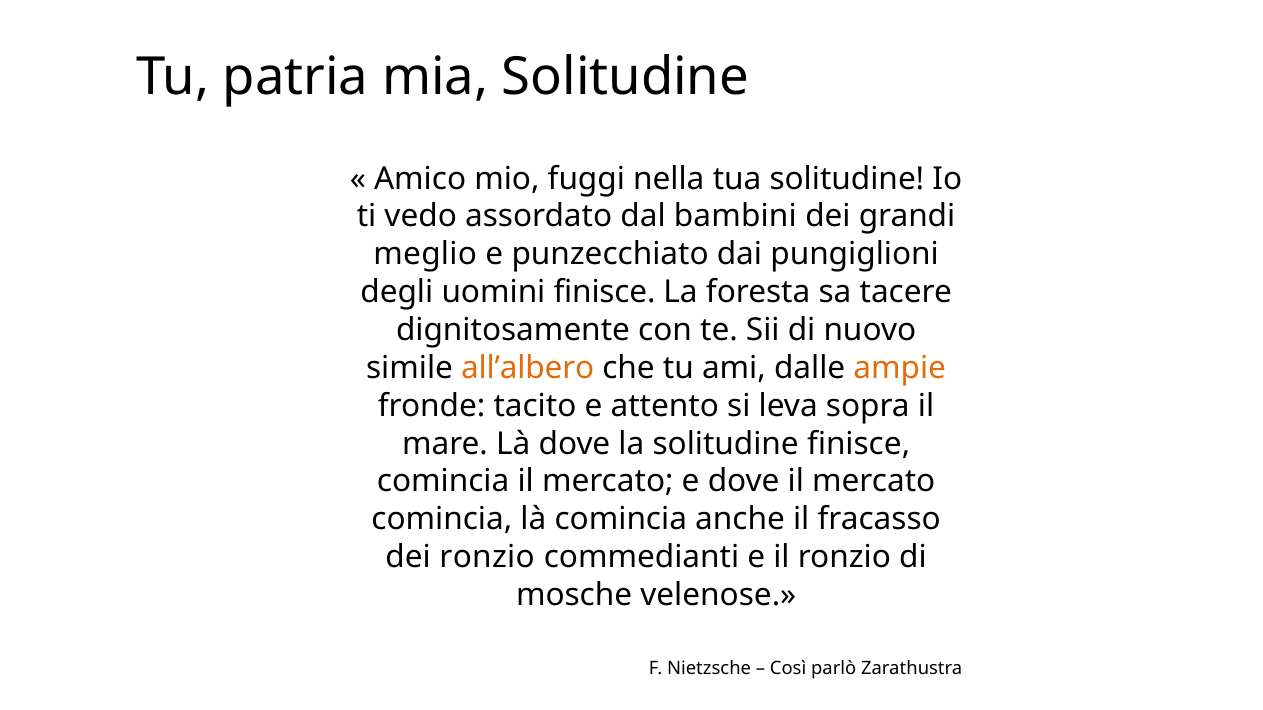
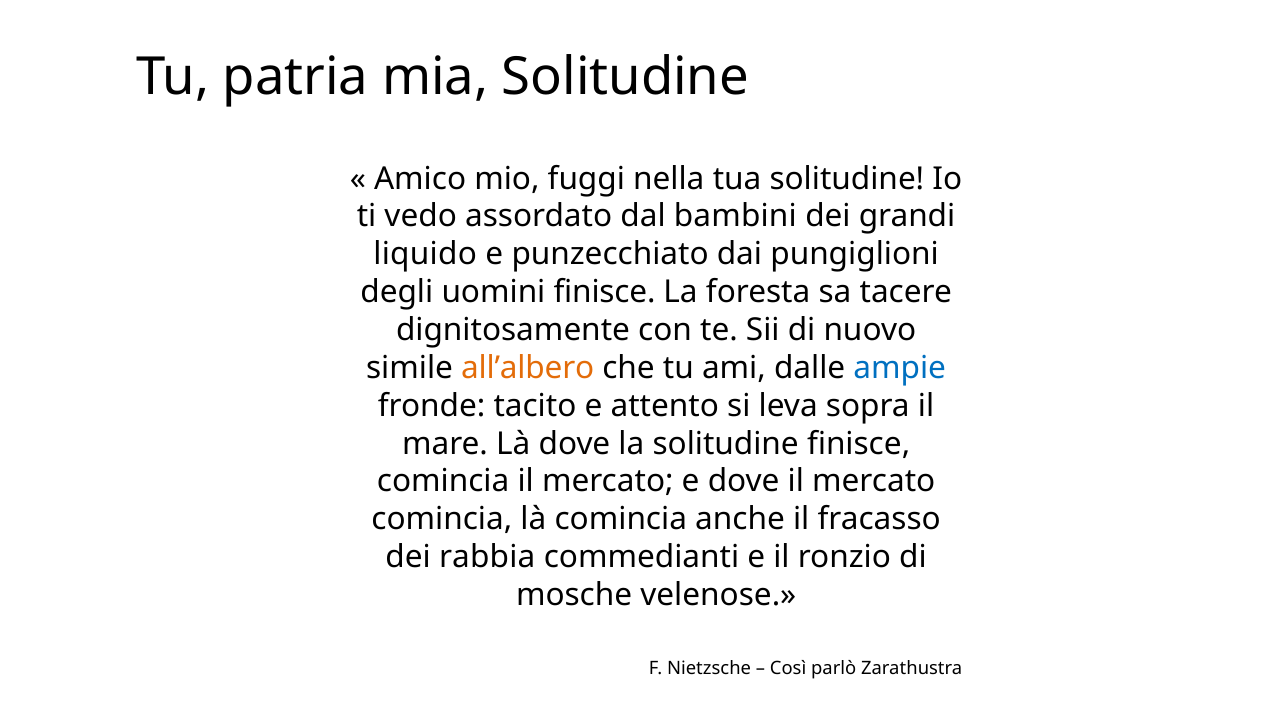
meglio: meglio -> liquido
ampie colour: orange -> blue
dei ronzio: ronzio -> rabbia
